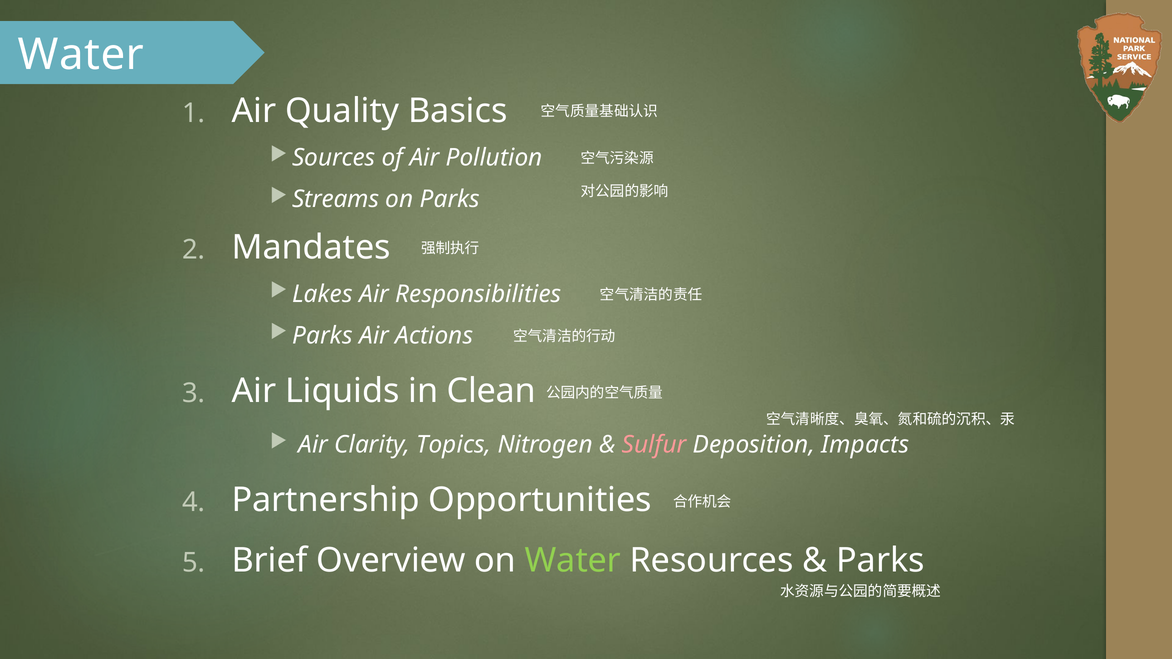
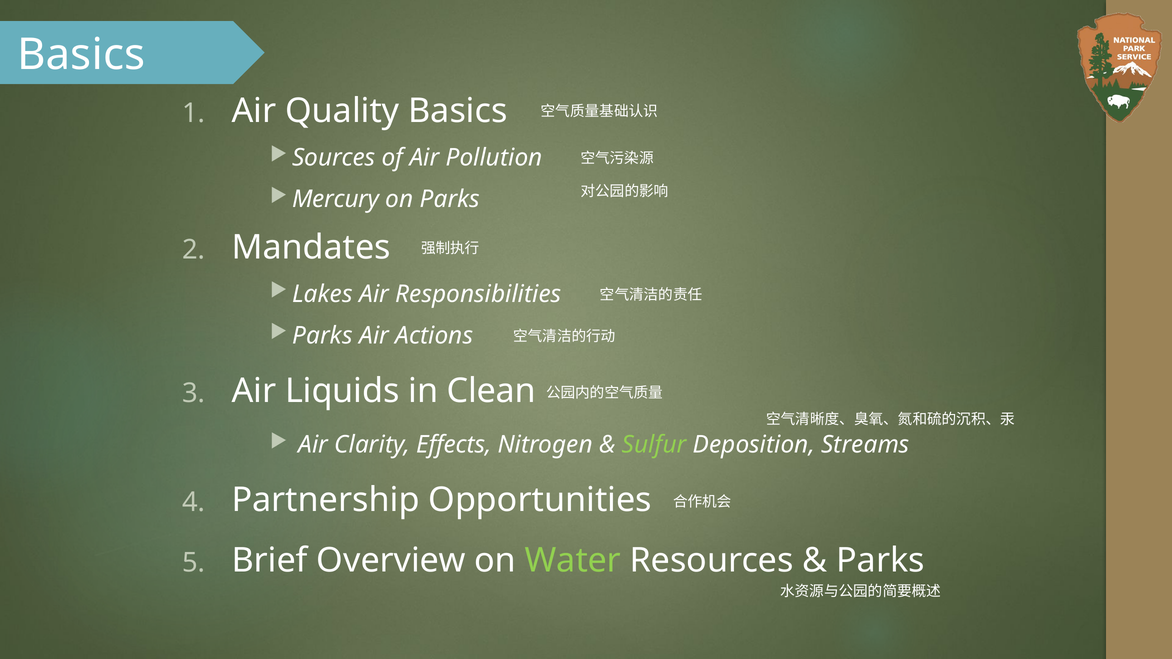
Water at (81, 55): Water -> Basics
Streams: Streams -> Mercury
Topics: Topics -> Effects
Sulfur colour: pink -> light green
Impacts: Impacts -> Streams
